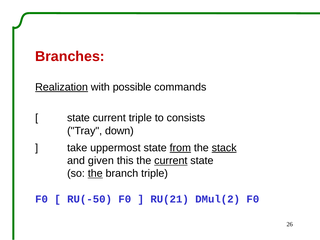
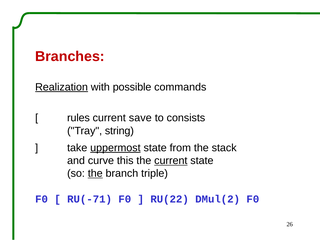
state at (78, 118): state -> rules
current triple: triple -> save
down: down -> string
uppermost underline: none -> present
from underline: present -> none
stack underline: present -> none
given: given -> curve
RU(-50: RU(-50 -> RU(-71
RU(21: RU(21 -> RU(22
